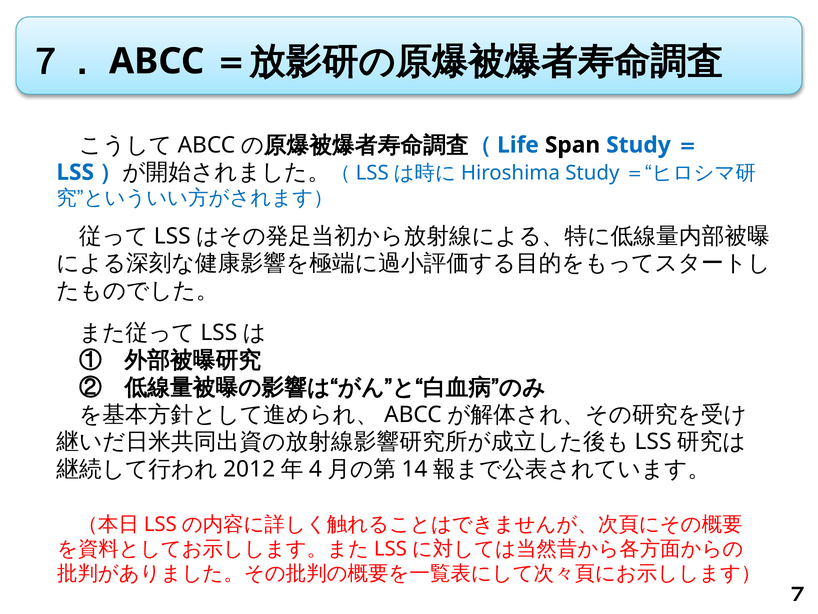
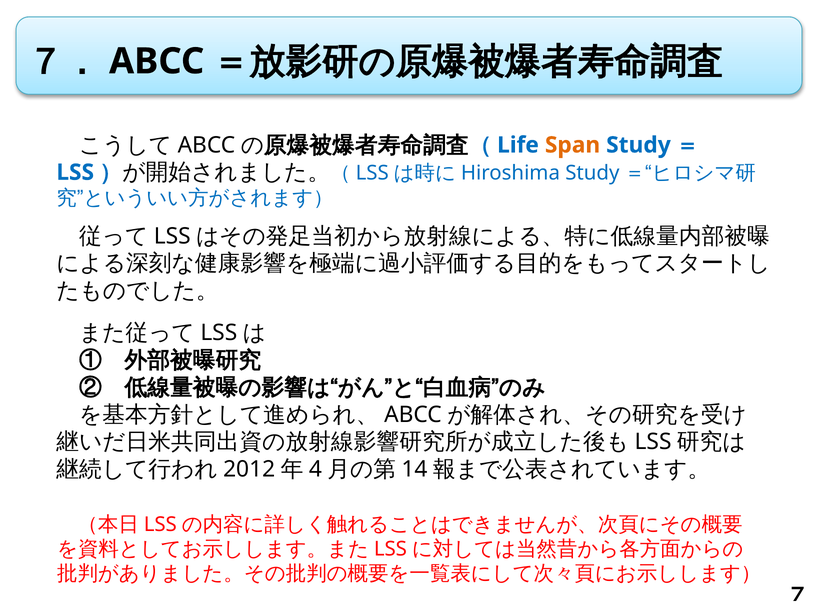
Span colour: black -> orange
